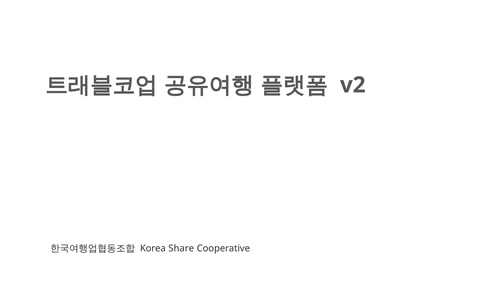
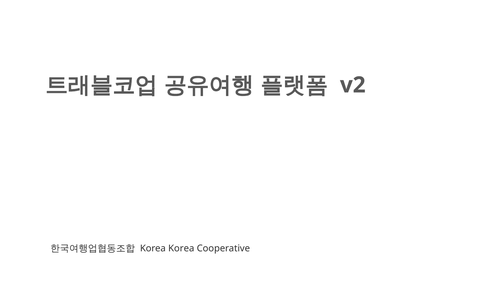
Korea Share: Share -> Korea
